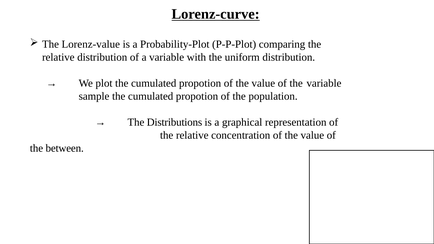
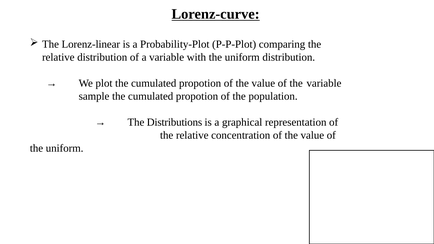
Lorenz-value: Lorenz-value -> Lorenz-linear
between at (65, 148): between -> uniform
